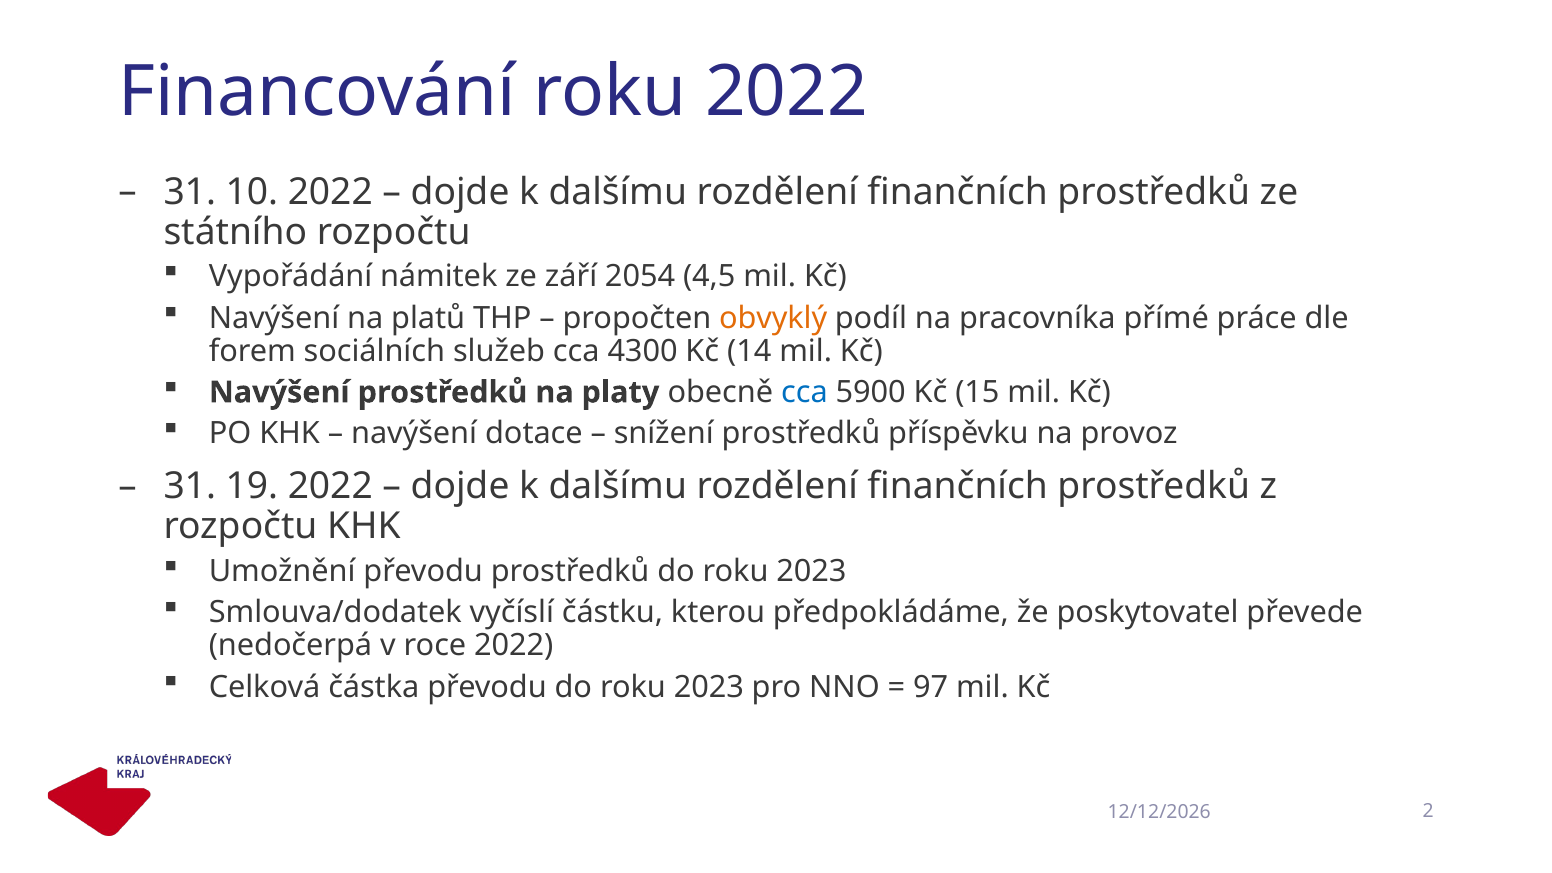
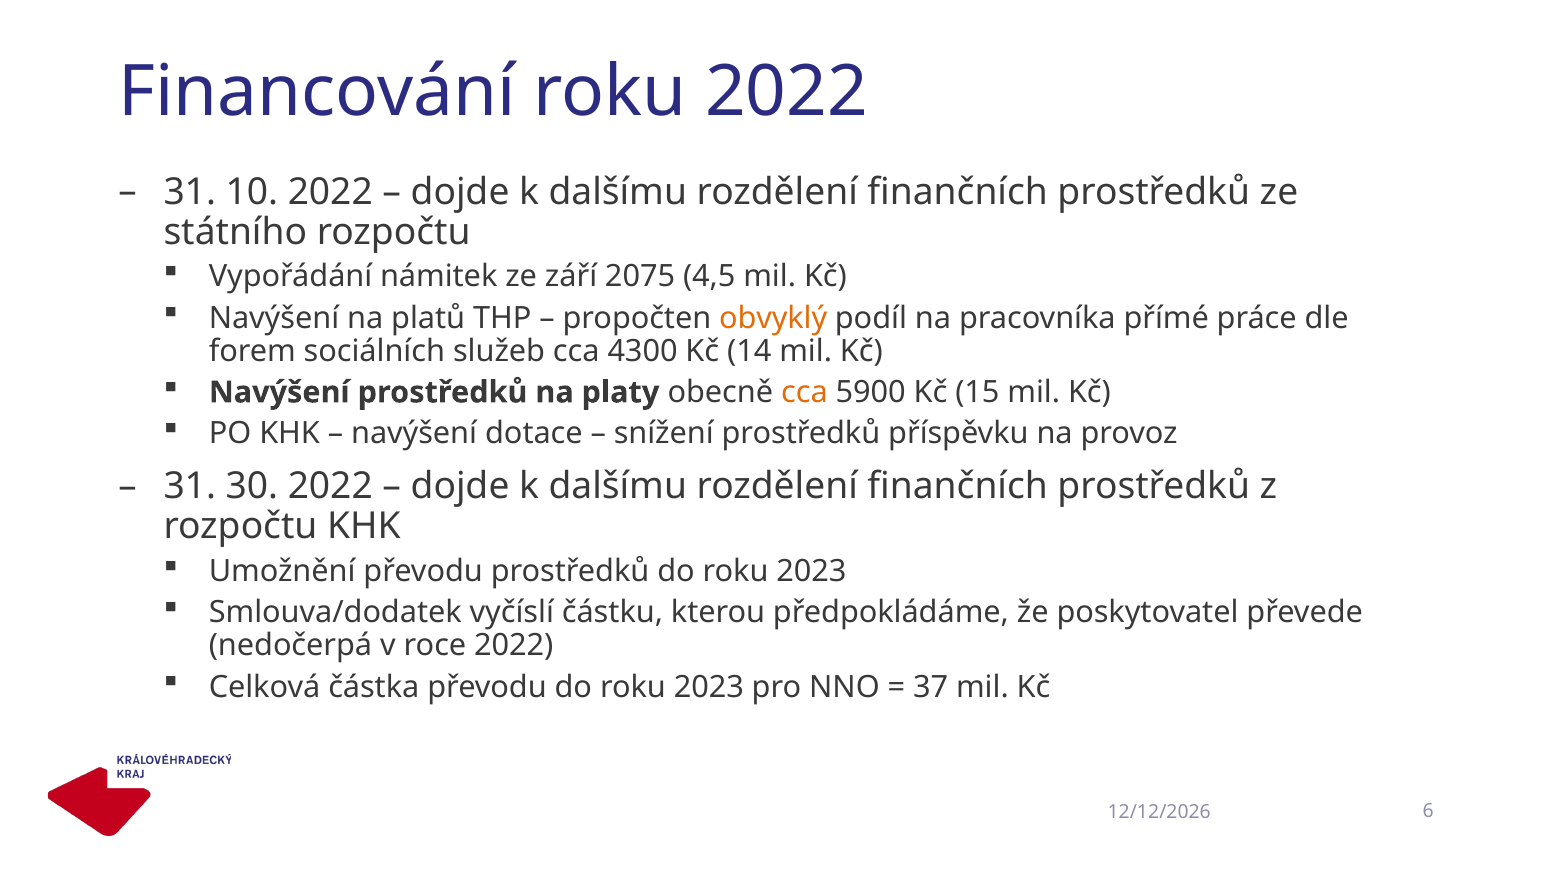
2054: 2054 -> 2075
cca at (804, 392) colour: blue -> orange
19: 19 -> 30
97: 97 -> 37
2: 2 -> 6
